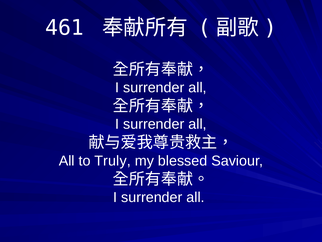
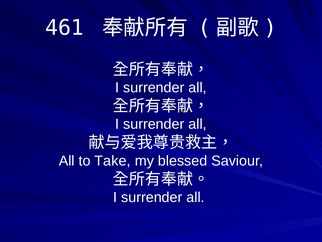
Truly: Truly -> Take
